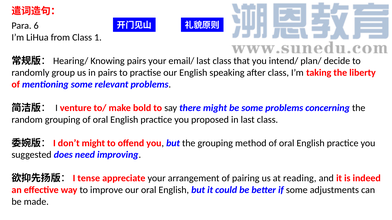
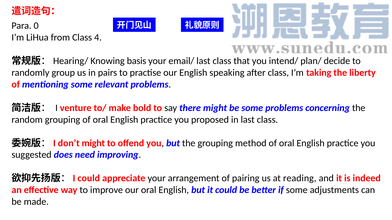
6: 6 -> 0
1: 1 -> 4
Knowing pairs: pairs -> basis
tense at (89, 179): tense -> could
